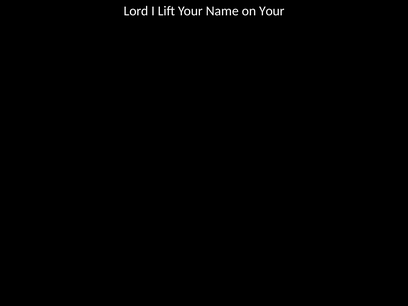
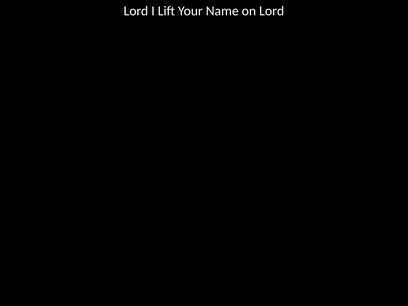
on Your: Your -> Lord
